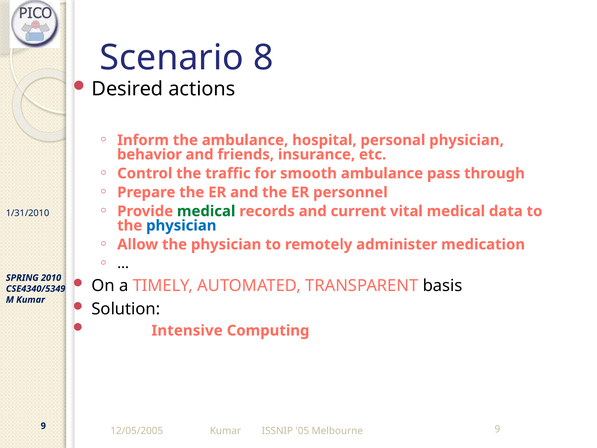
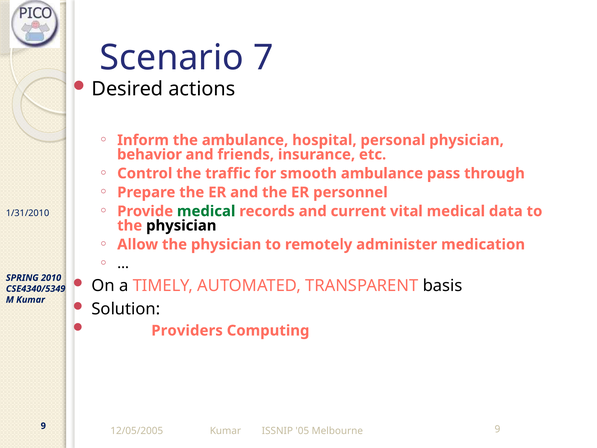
8: 8 -> 7
physician at (181, 225) colour: blue -> black
Intensive: Intensive -> Providers
